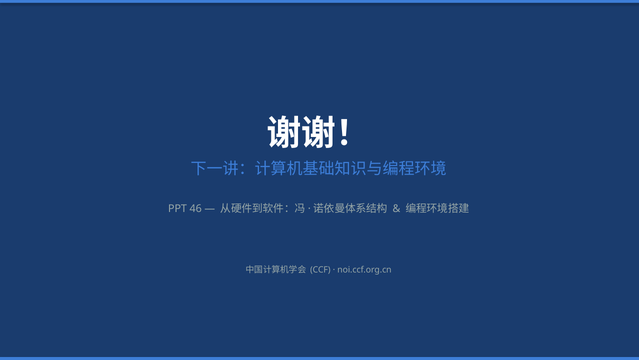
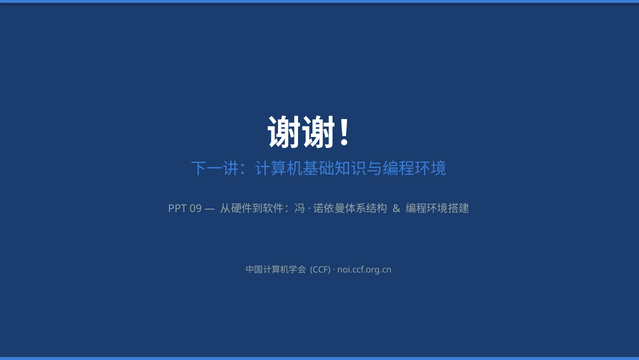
46: 46 -> 09
